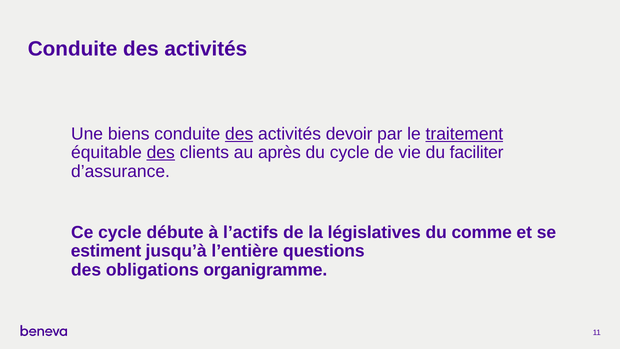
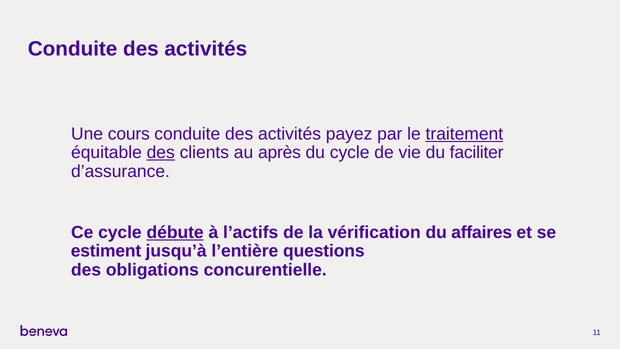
biens: biens -> cours
des at (239, 134) underline: present -> none
devoir: devoir -> payez
débute underline: none -> present
législatives: législatives -> vérification
comme: comme -> affaires
organigramme: organigramme -> concurentielle
